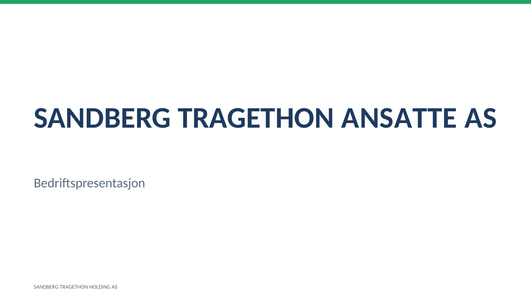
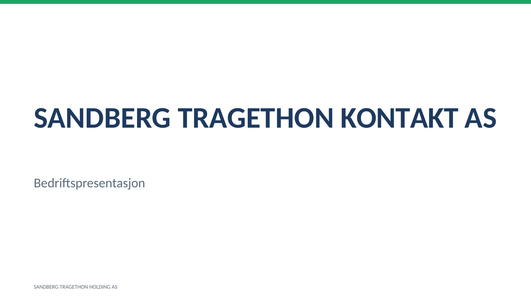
ANSATTE: ANSATTE -> KONTAKT
